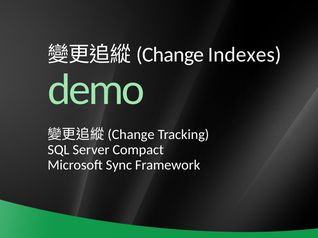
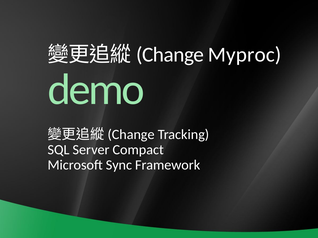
Indexes: Indexes -> Myproc
